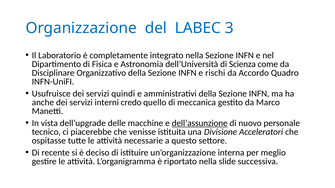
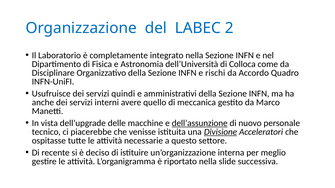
3: 3 -> 2
Scienza: Scienza -> Colloca
credo: credo -> avere
Divisione underline: none -> present
